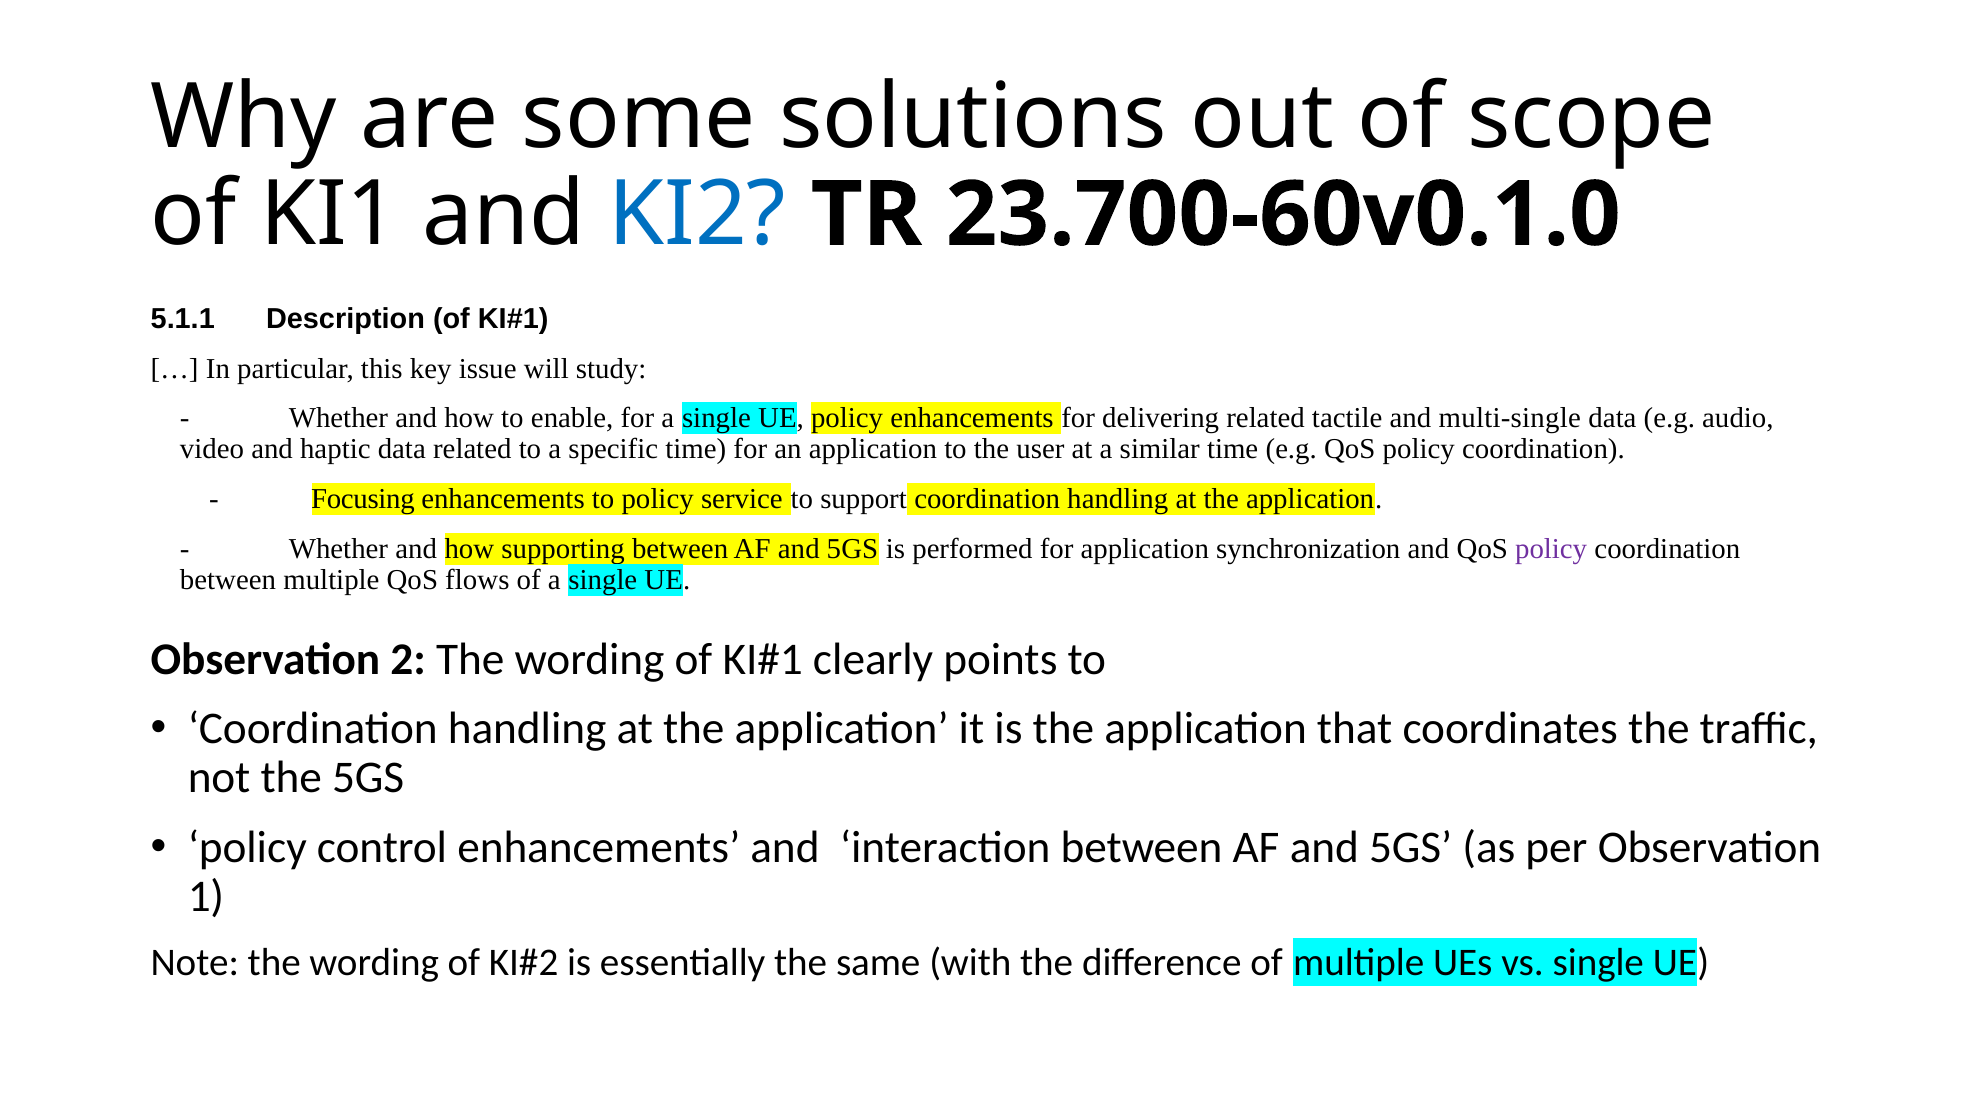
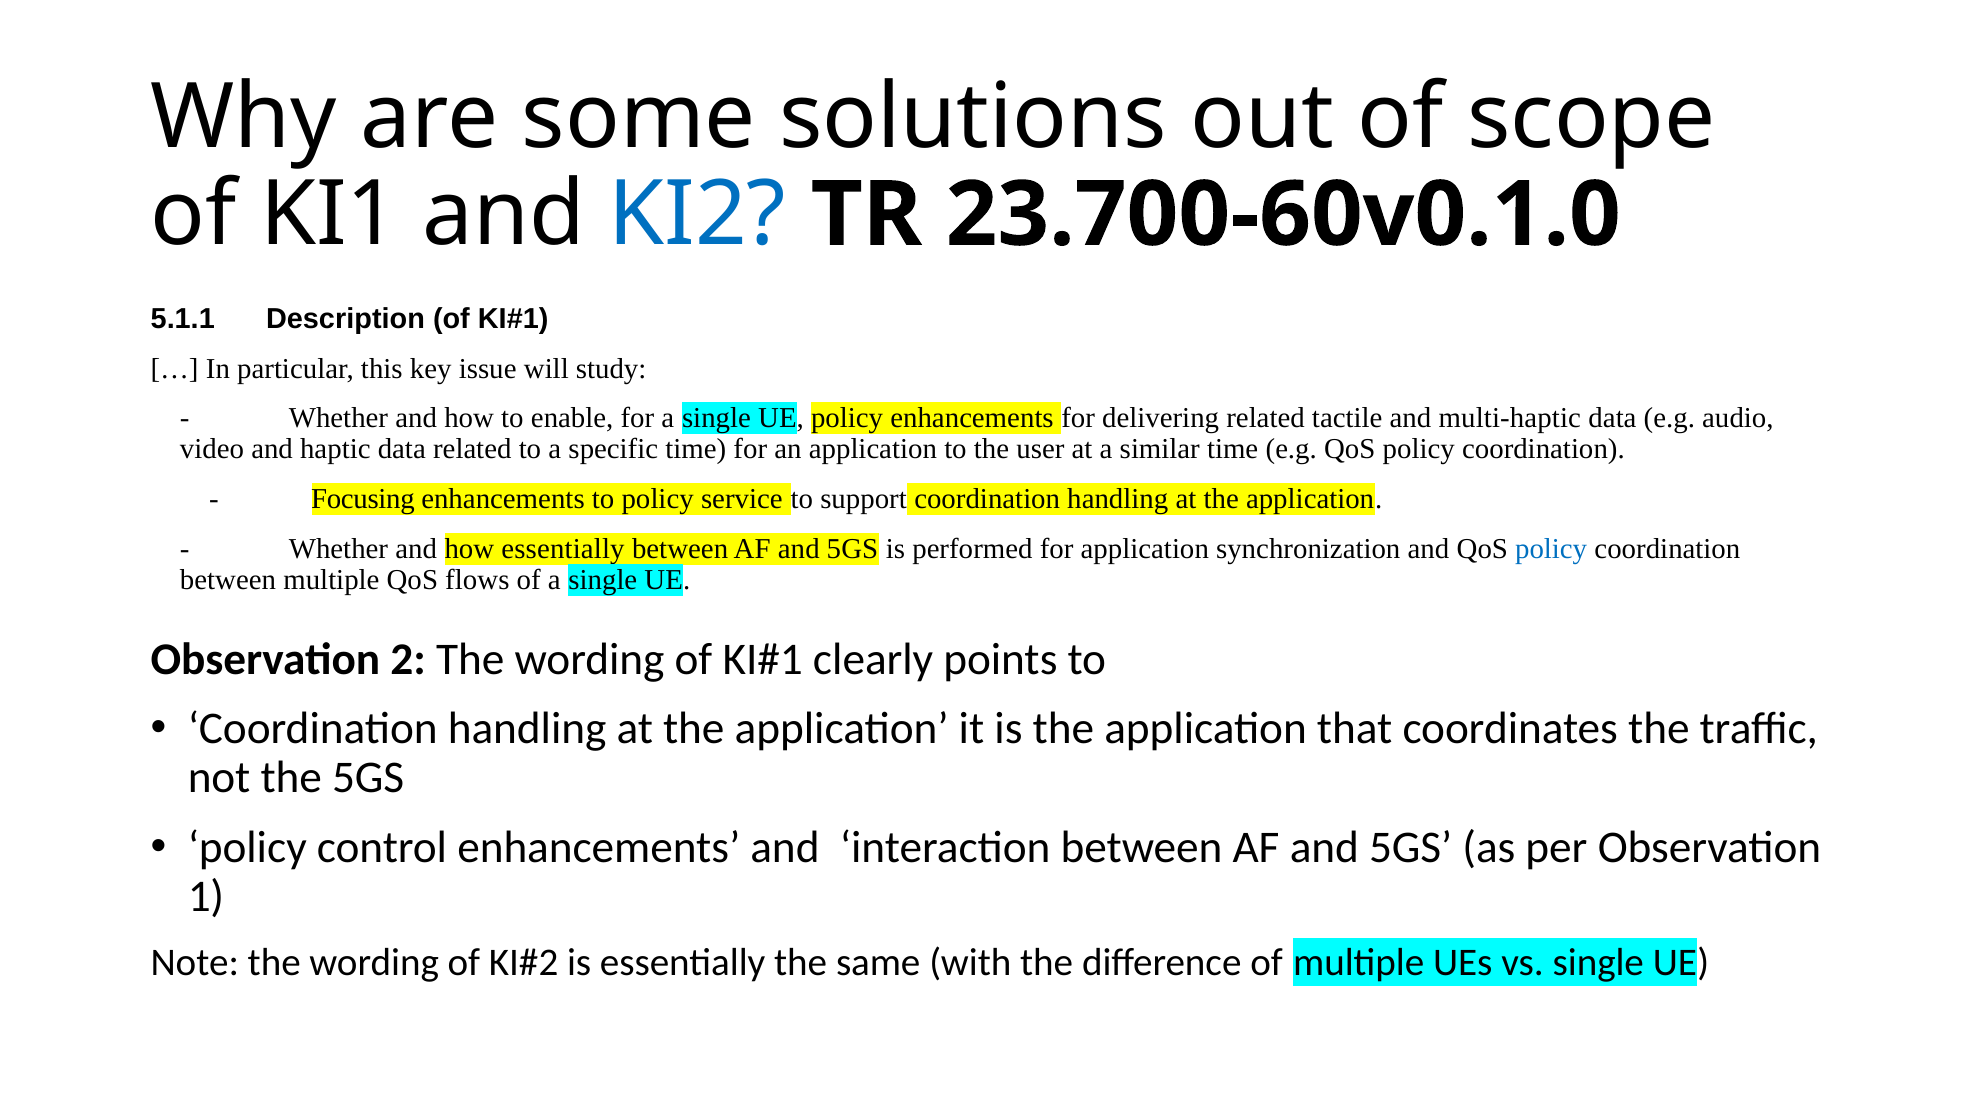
multi-single: multi-single -> multi-haptic
how supporting: supporting -> essentially
policy at (1551, 549) colour: purple -> blue
